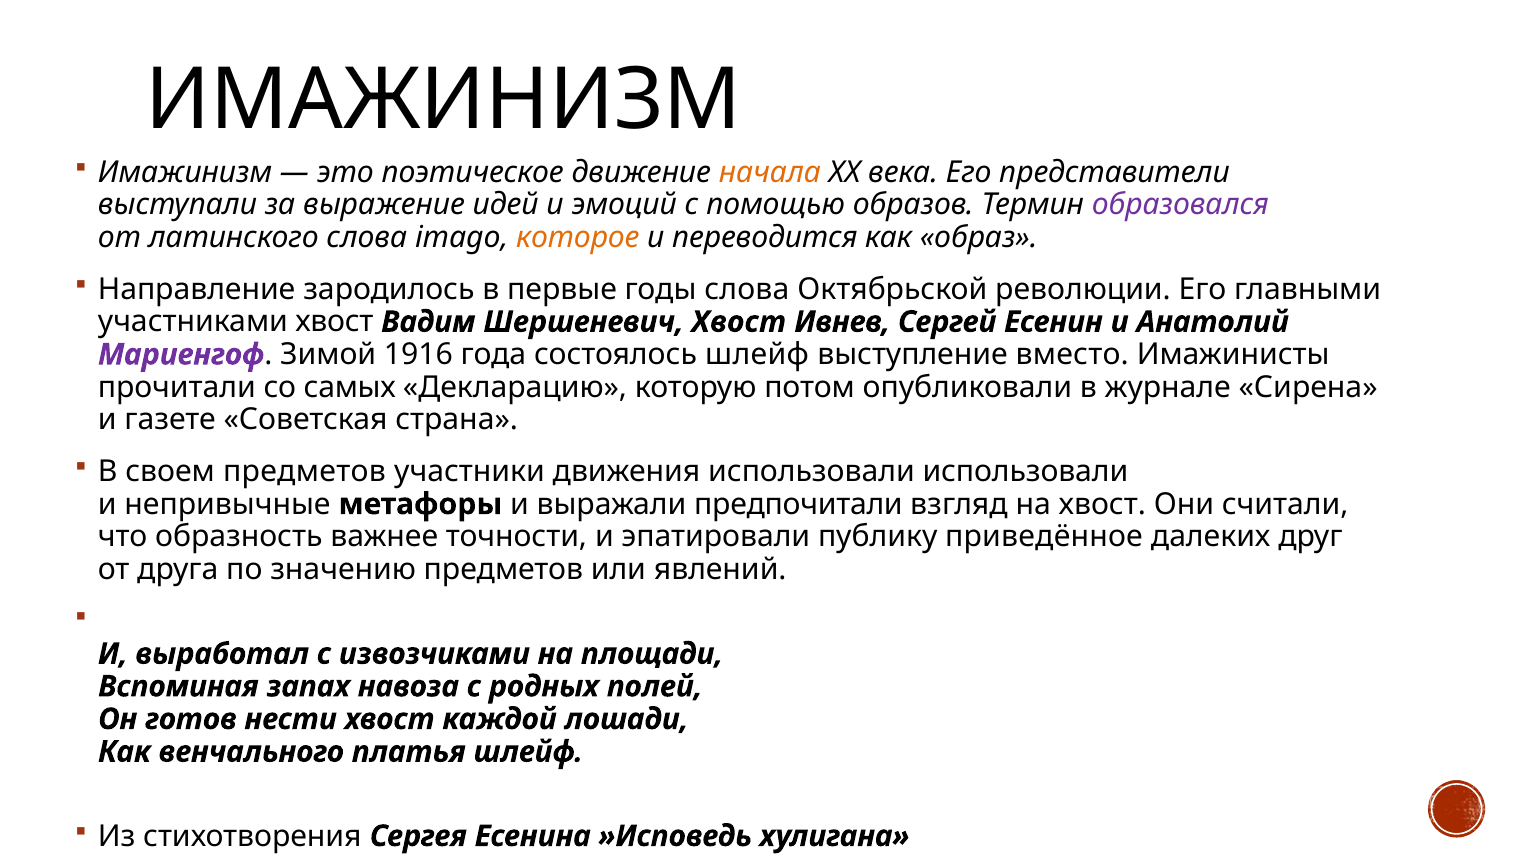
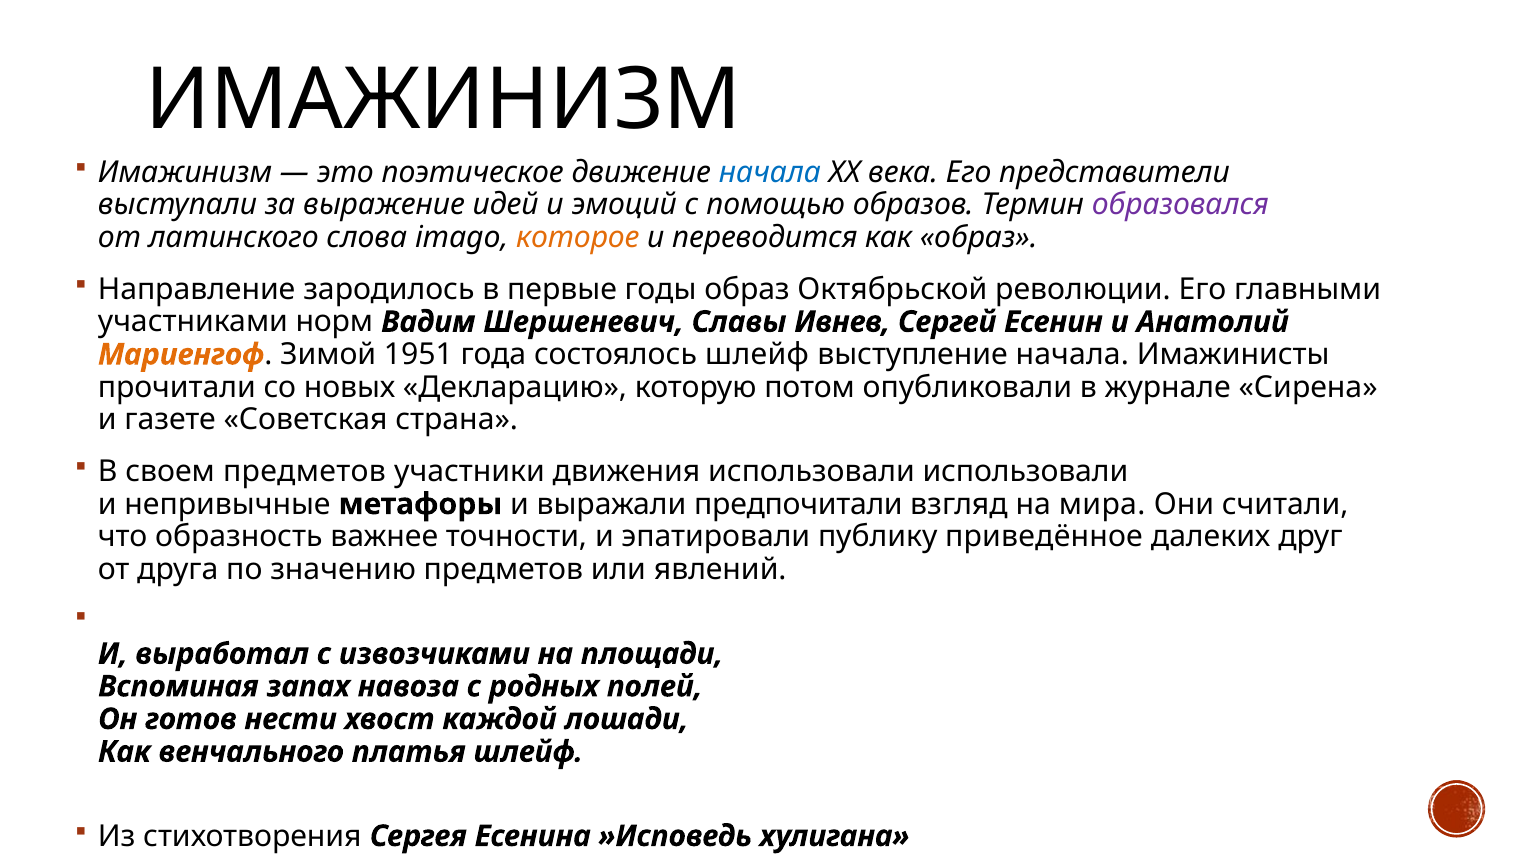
начала at (770, 172) colour: orange -> blue
годы слова: слова -> образ
участниками хвост: хвост -> норм
Шершеневич Хвост: Хвост -> Славы
Мариенгоф colour: purple -> orange
1916: 1916 -> 1951
выступление вместо: вместо -> начала
самых: самых -> новых
на хвост: хвост -> мира
